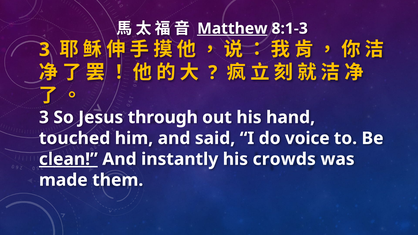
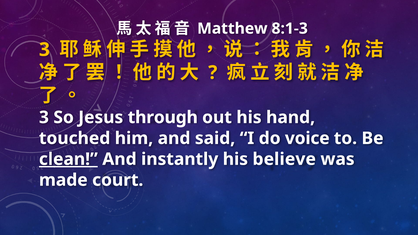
Matthew underline: present -> none
crowds: crowds -> believe
them: them -> court
